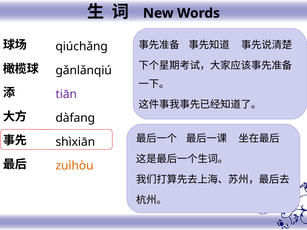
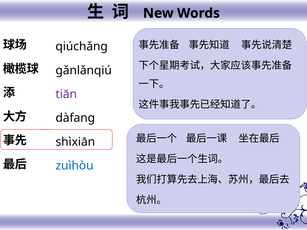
zuìhòu colour: orange -> blue
